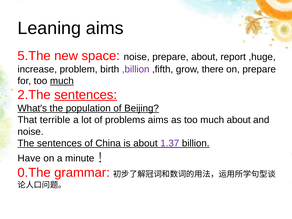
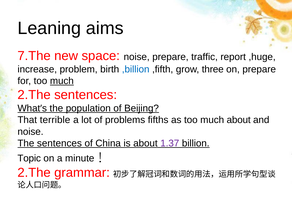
5.The: 5.The -> 7.The
prepare about: about -> traffic
,billion colour: purple -> blue
there: there -> three
sentences at (86, 95) underline: present -> none
problems aims: aims -> fifths
Have: Have -> Topic
0.The at (34, 173): 0.The -> 2.The
